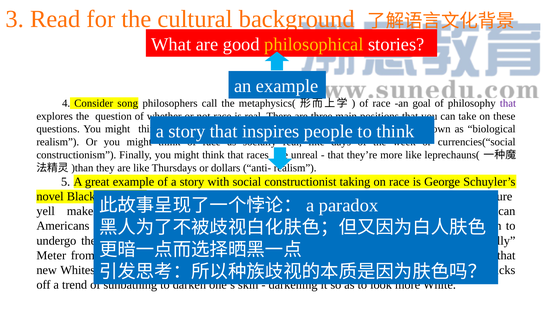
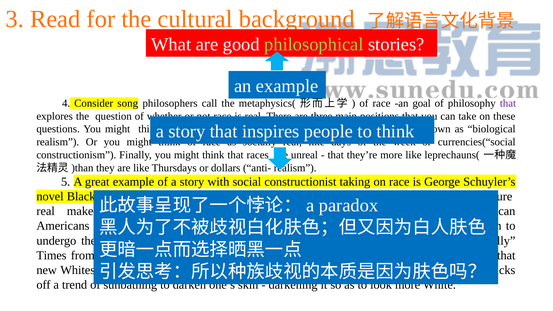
philosophical colour: yellow -> light green
yell at (46, 211): yell -> real
Meter: Meter -> Times
